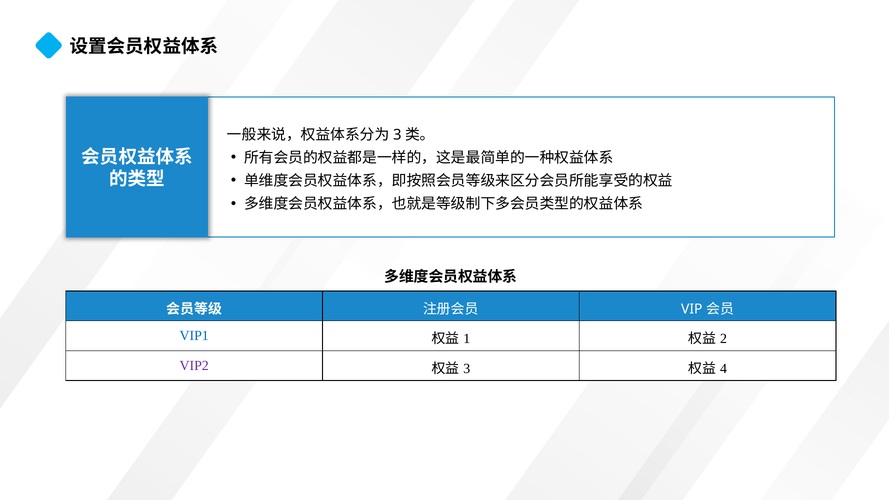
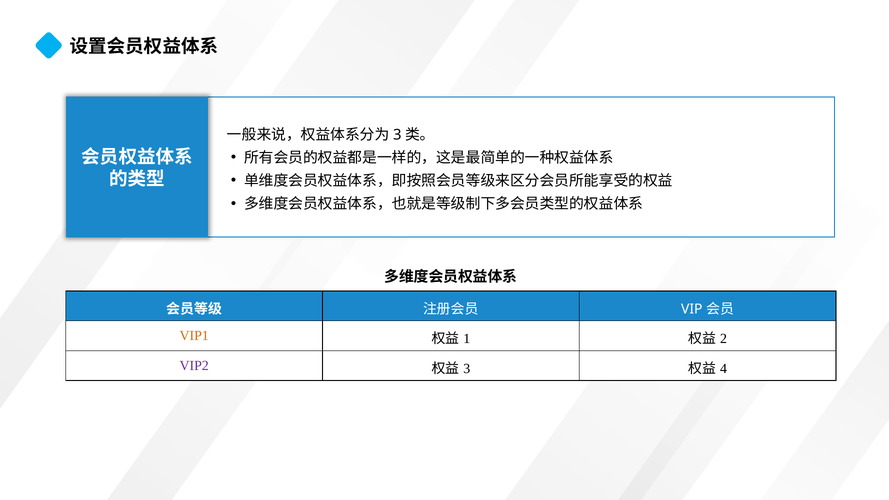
VIP1 colour: blue -> orange
